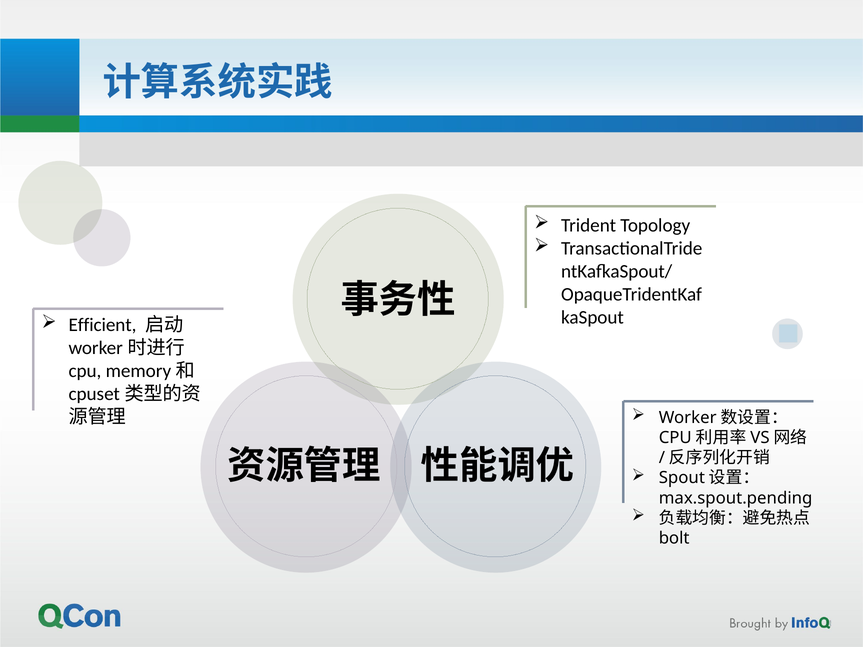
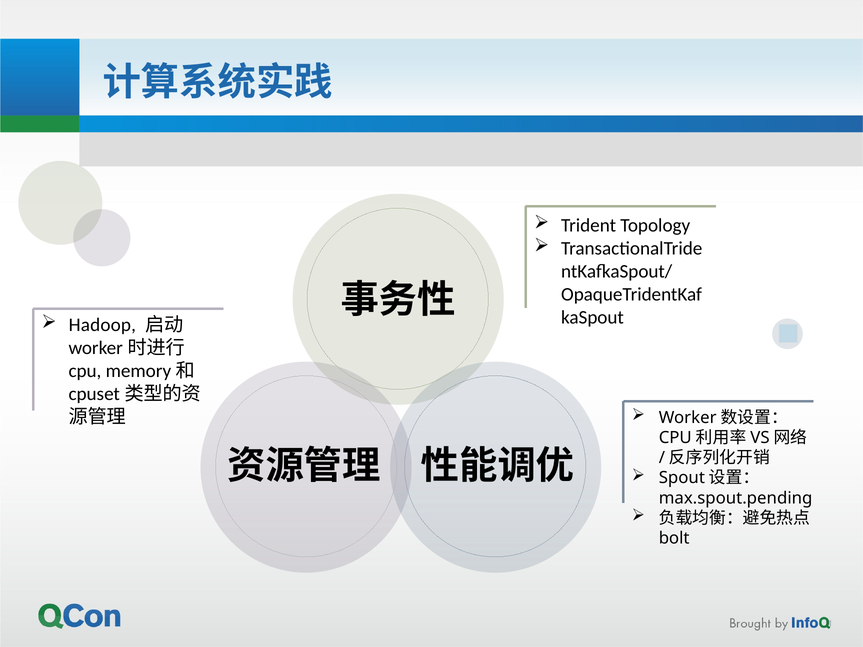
Efficient: Efficient -> Hadoop
